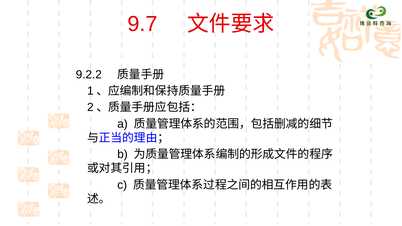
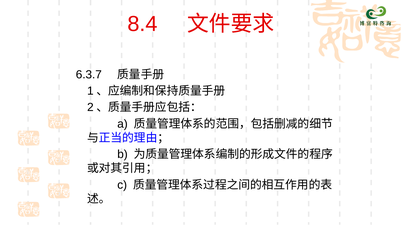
9.7: 9.7 -> 8.4
9.2.2: 9.2.2 -> 6.3.7
